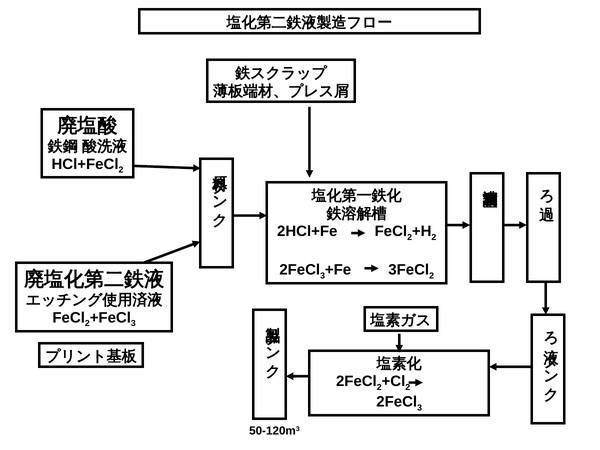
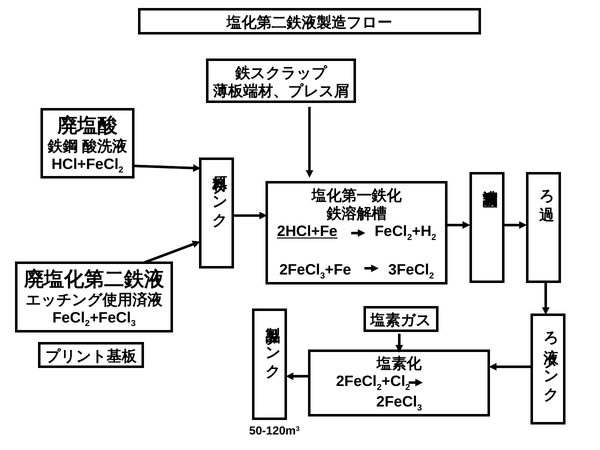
2HCl+Fe underline: none -> present
